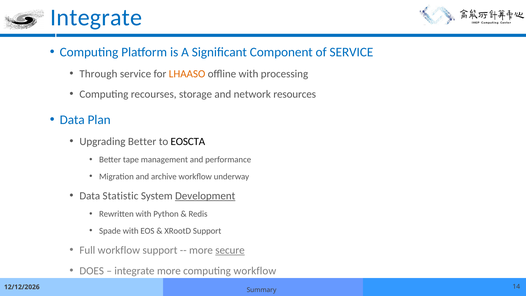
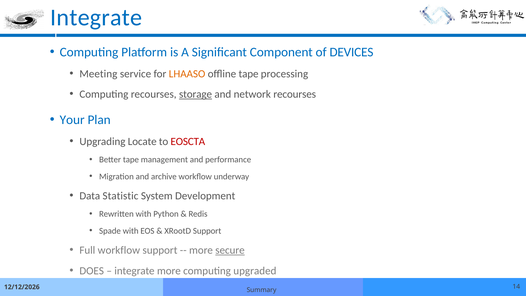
of SERVICE: SERVICE -> DEVICES
Through: Through -> Meeting
offline with: with -> tape
storage underline: none -> present
network resources: resources -> recourses
Data at (72, 120): Data -> Your
Upgrading Better: Better -> Locate
EOSCTA colour: black -> red
Development underline: present -> none
computing workflow: workflow -> upgraded
